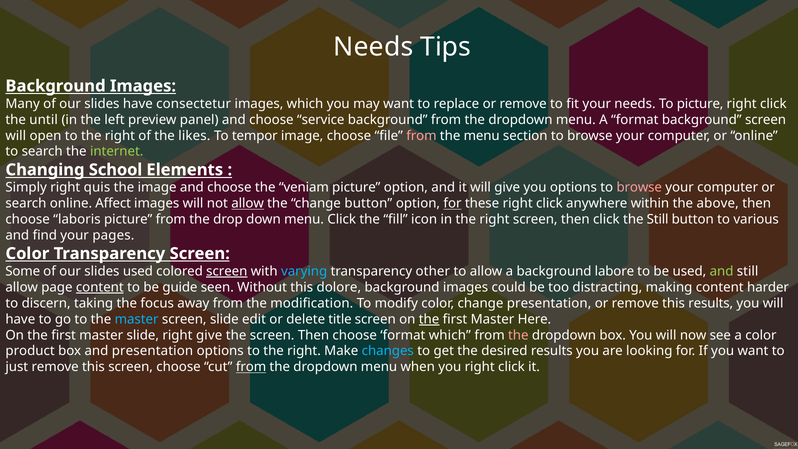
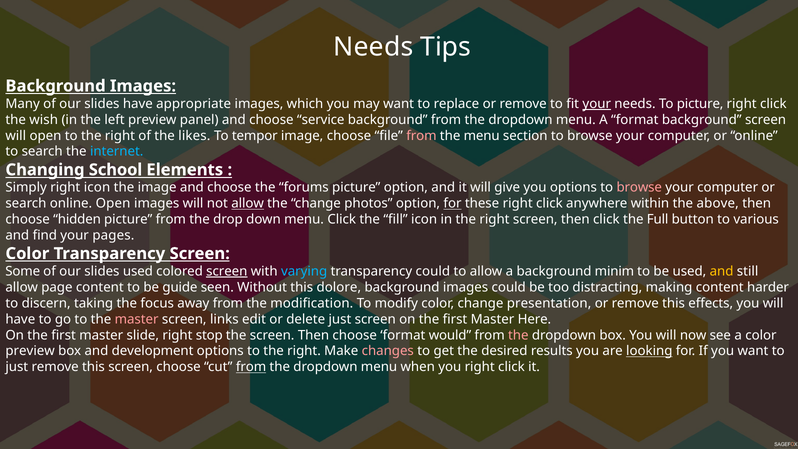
consectetur: consectetur -> appropriate
your at (597, 104) underline: none -> present
until: until -> wish
internet colour: light green -> light blue
right quis: quis -> icon
veniam: veniam -> forums
online Affect: Affect -> Open
change button: button -> photos
laboris: laboris -> hidden
the Still: Still -> Full
transparency other: other -> could
labore: labore -> minim
and at (722, 271) colour: light green -> yellow
content at (100, 287) underline: present -> none
this results: results -> effects
master at (137, 319) colour: light blue -> pink
screen slide: slide -> links
delete title: title -> just
the at (429, 319) underline: present -> none
right give: give -> stop
format which: which -> would
product at (30, 351): product -> preview
and presentation: presentation -> development
changes colour: light blue -> pink
looking underline: none -> present
